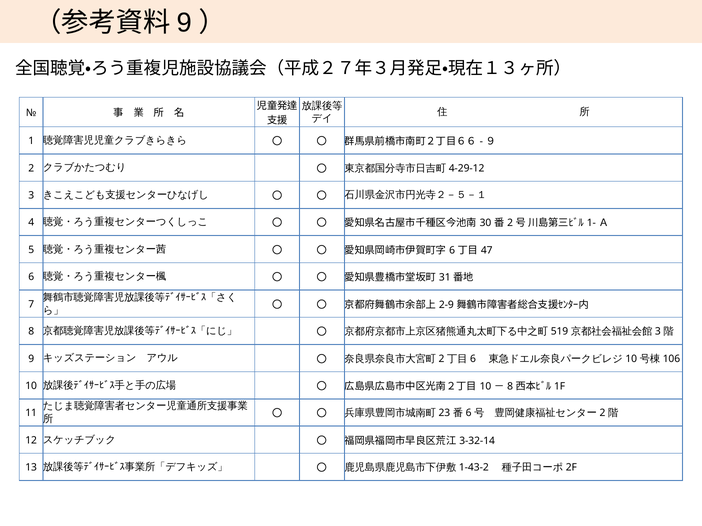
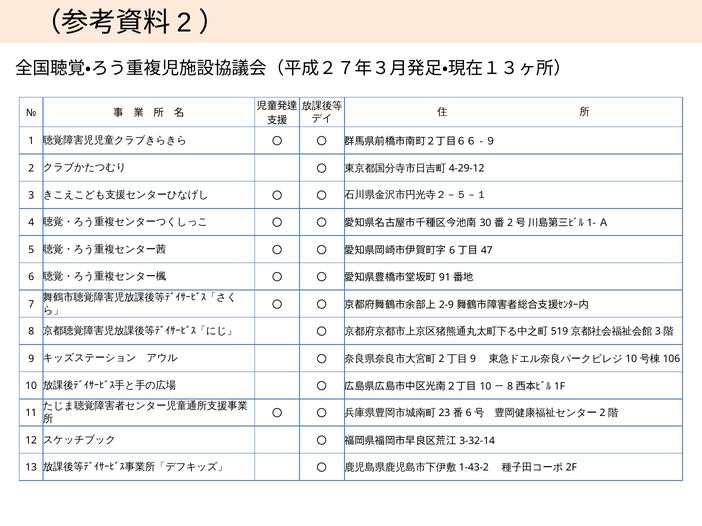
9 at (185, 23): 9 -> 2
31: 31 -> 91
6 at (473, 359): 6 -> 9
